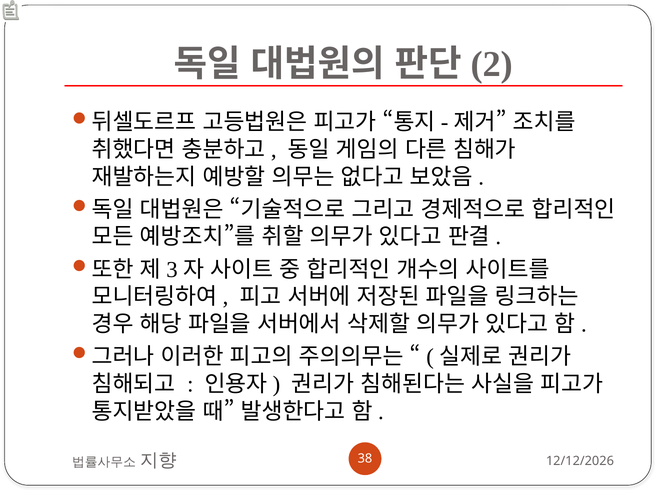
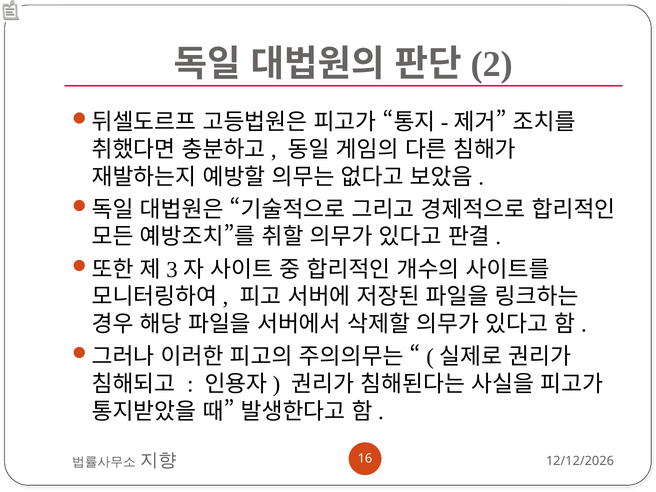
38: 38 -> 16
